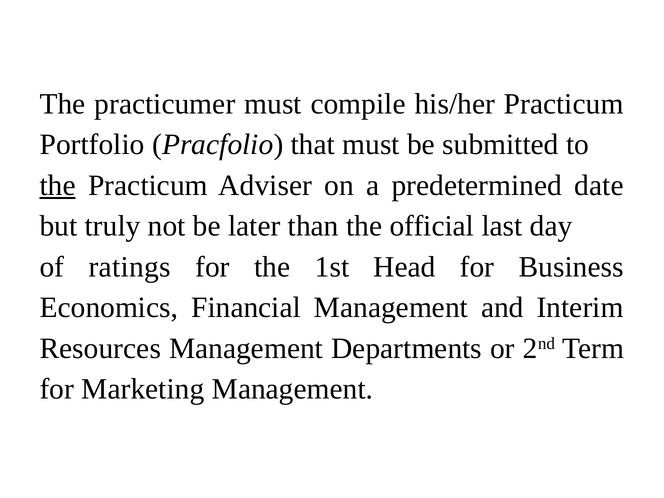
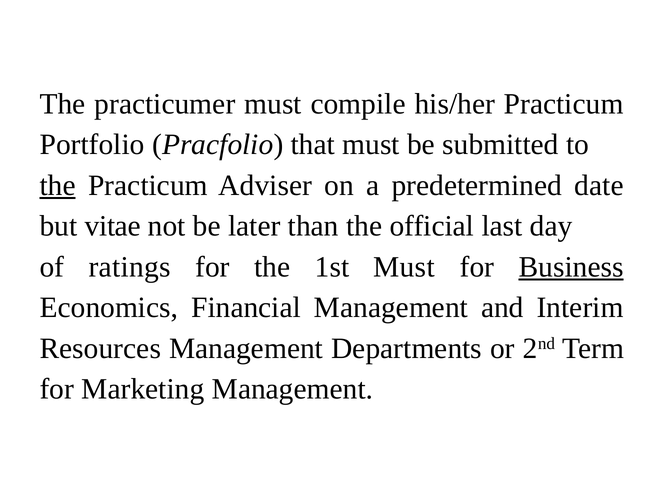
truly: truly -> vitae
1st Head: Head -> Must
Business underline: none -> present
